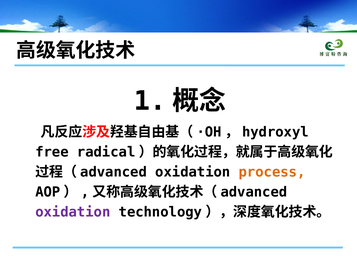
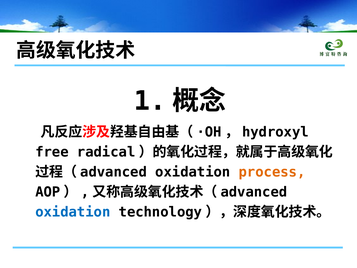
oxidation at (73, 212) colour: purple -> blue
